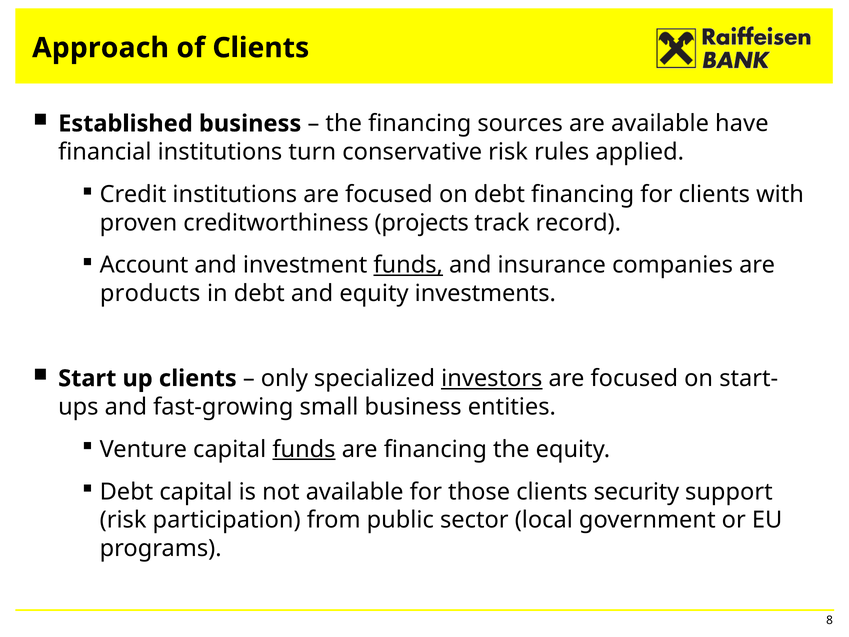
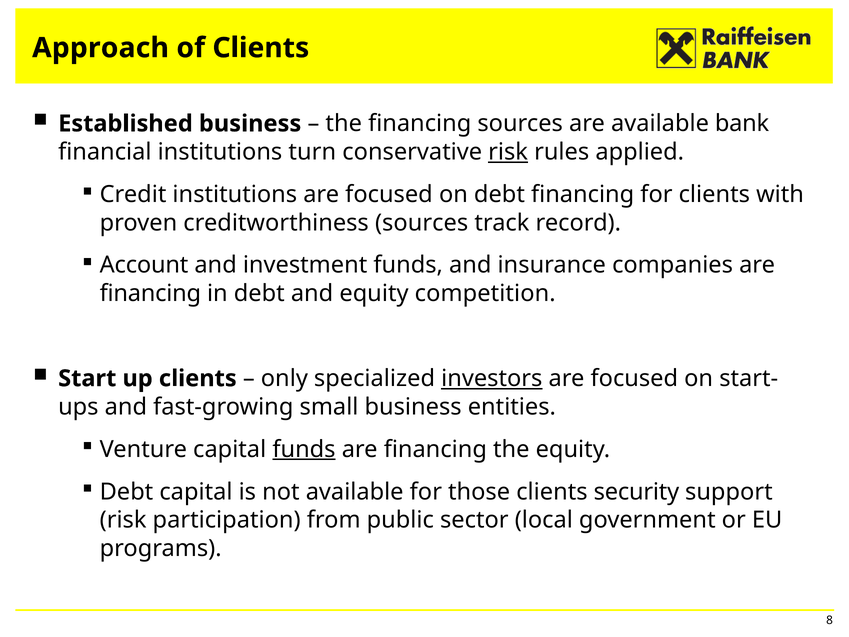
have: have -> bank
risk at (508, 152) underline: none -> present
creditworthiness projects: projects -> sources
funds at (408, 265) underline: present -> none
products at (150, 293): products -> financing
investments: investments -> competition
